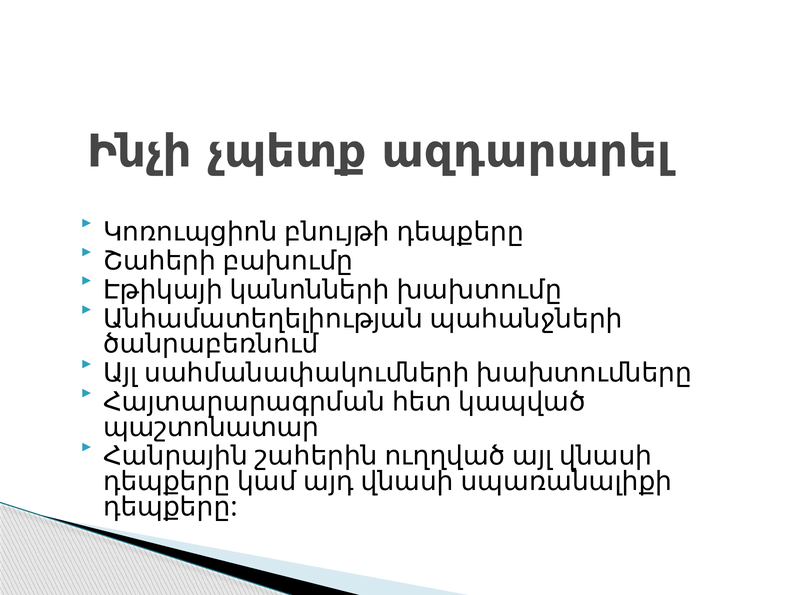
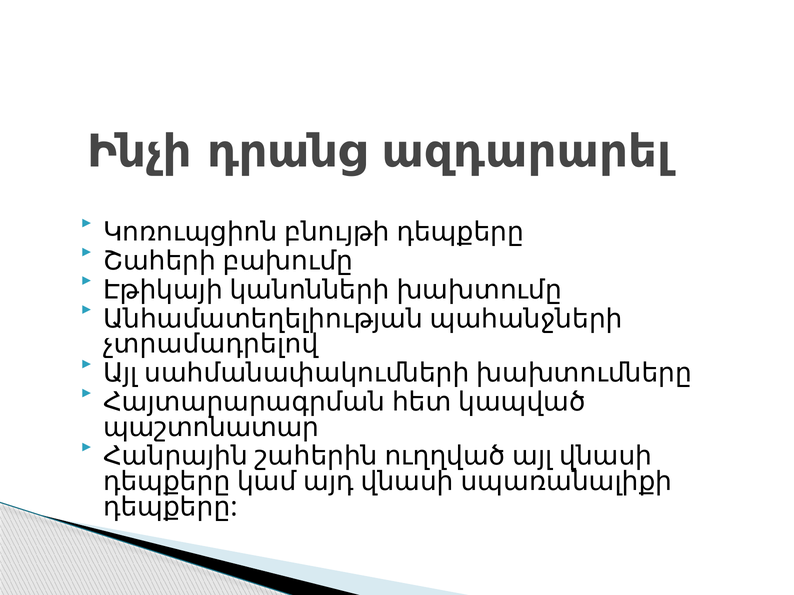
չպետք: չպետք -> դրանց
ծանրաբեռնում: ծանրաբեռնում -> չտրամադրելով
